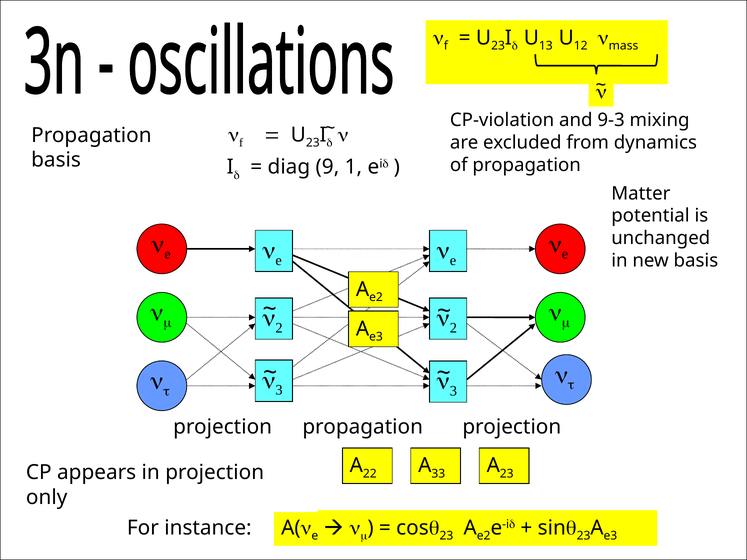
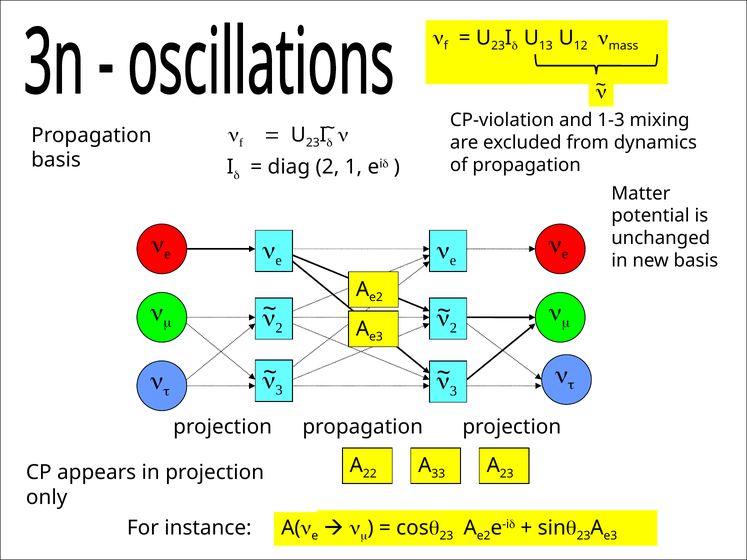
9-3: 9-3 -> 1-3
diag 9: 9 -> 2
